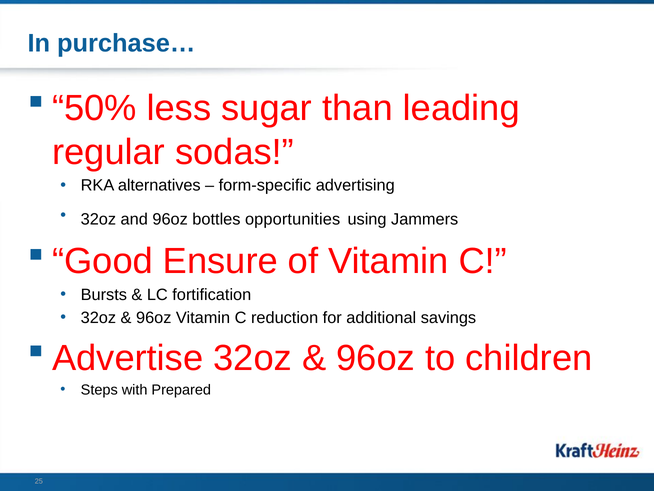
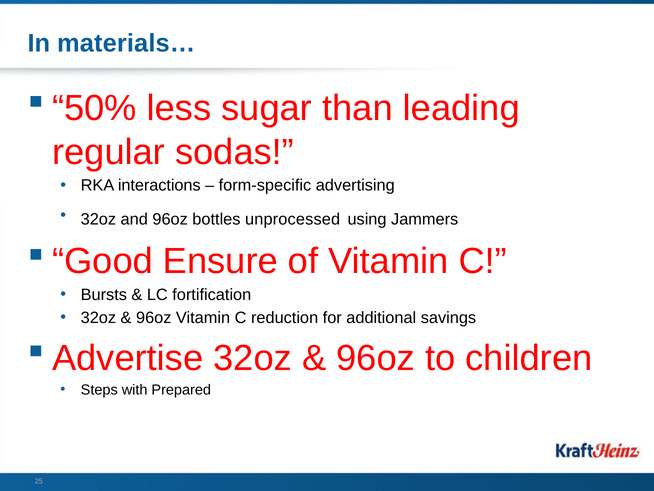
purchase…: purchase… -> materials…
alternatives: alternatives -> interactions
opportunities: opportunities -> unprocessed
